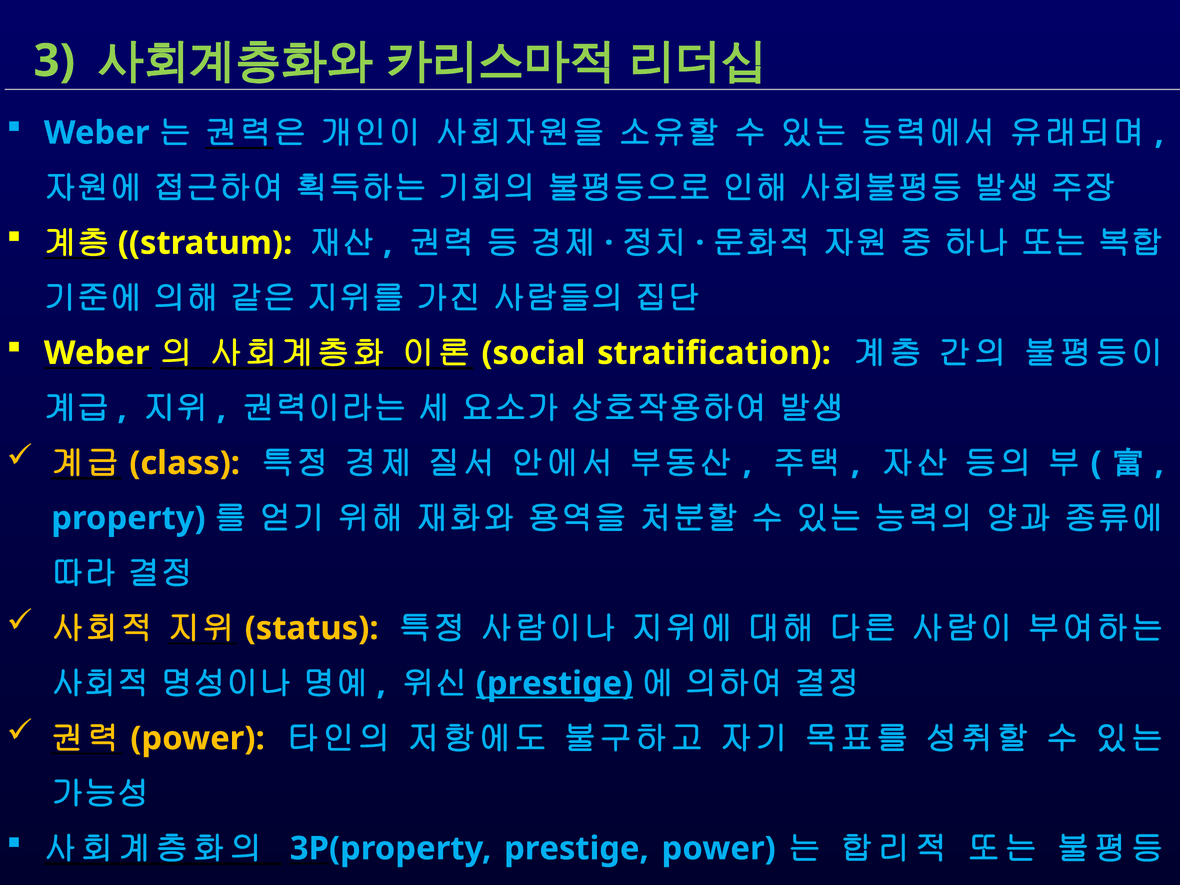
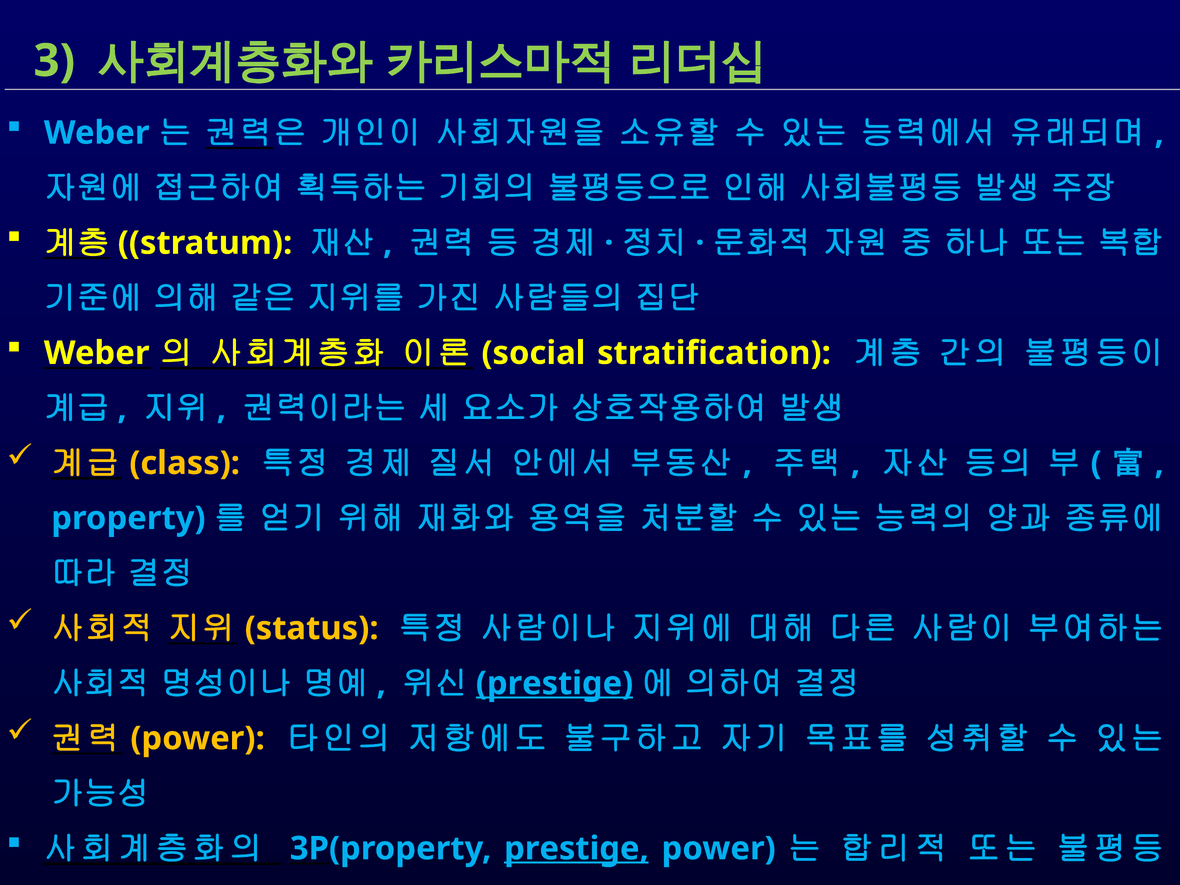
prestige at (576, 849) underline: none -> present
